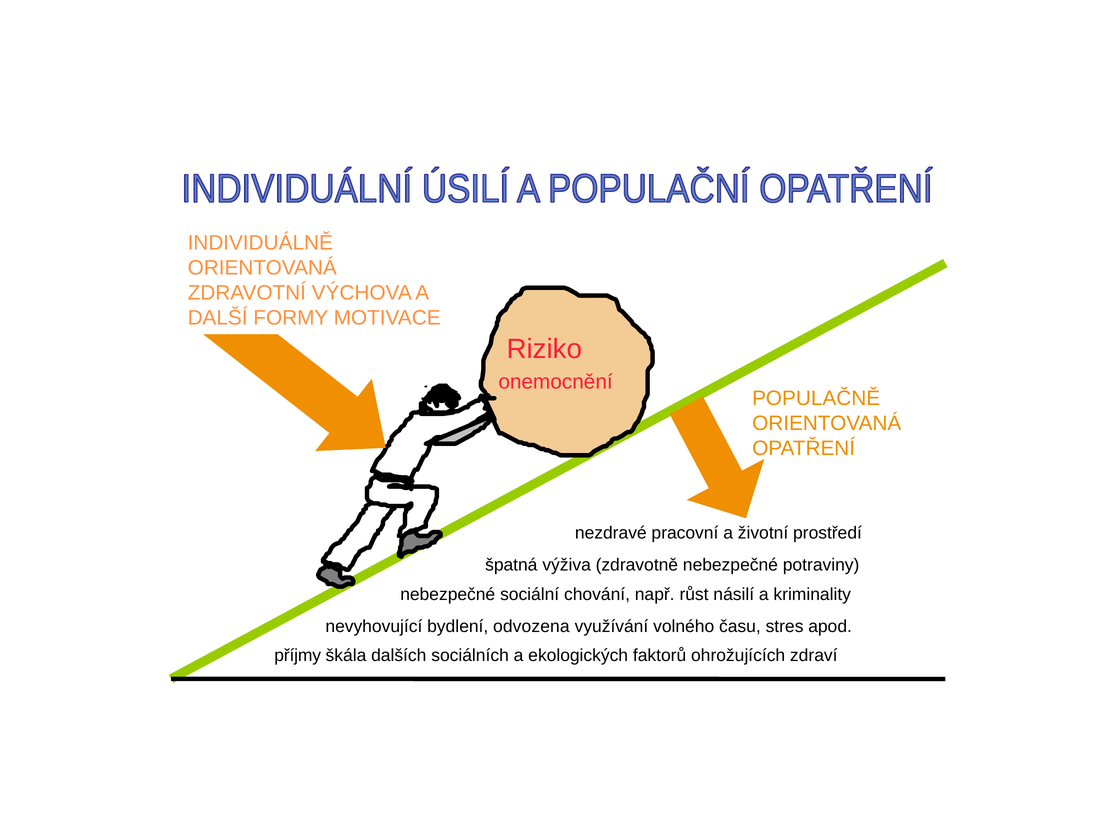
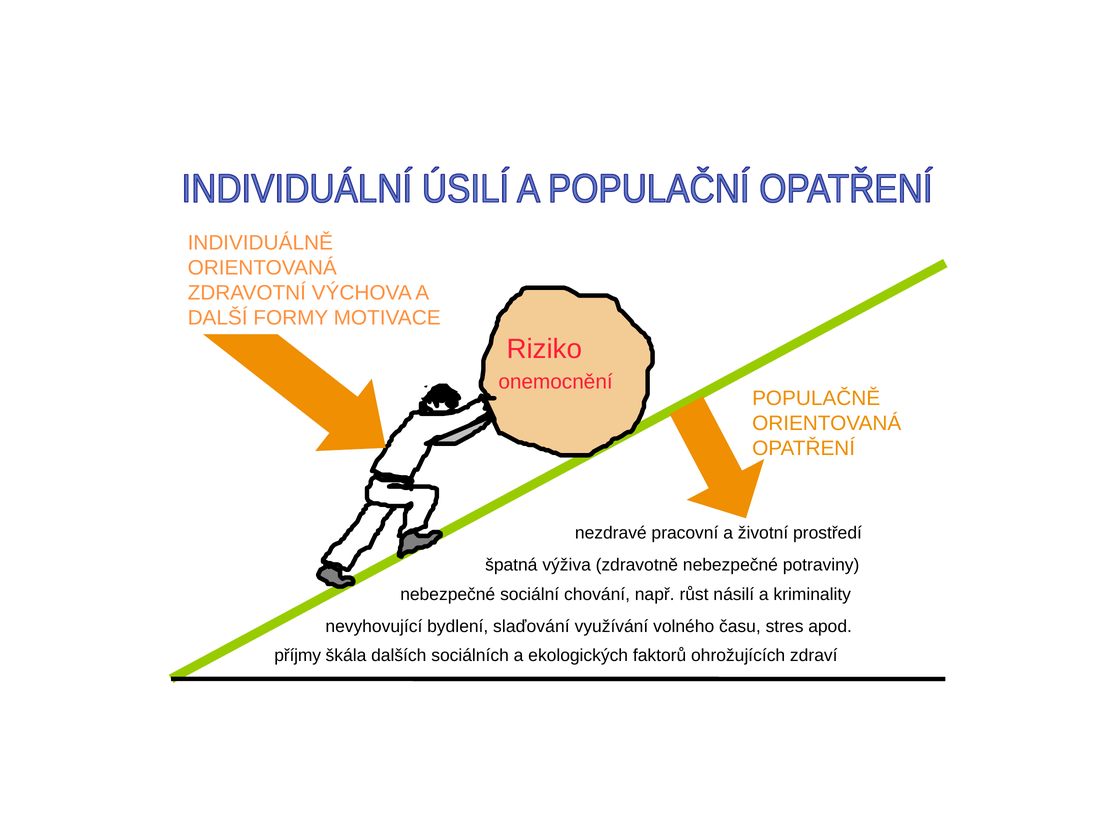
odvozena: odvozena -> slaďování
